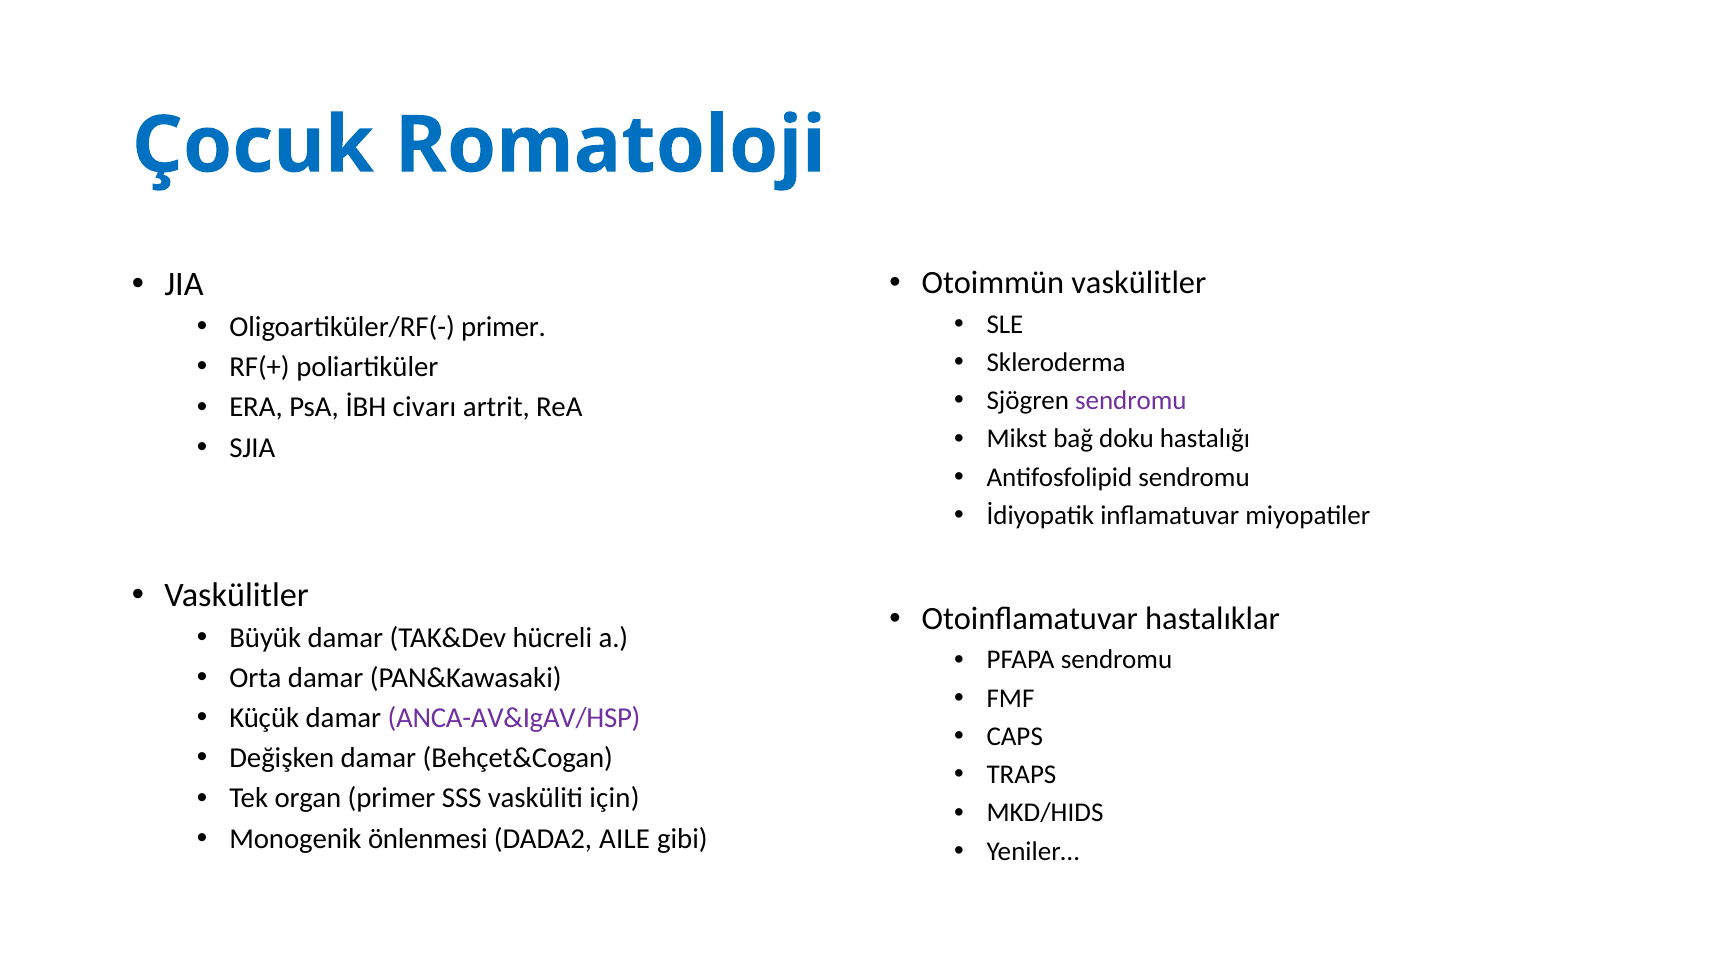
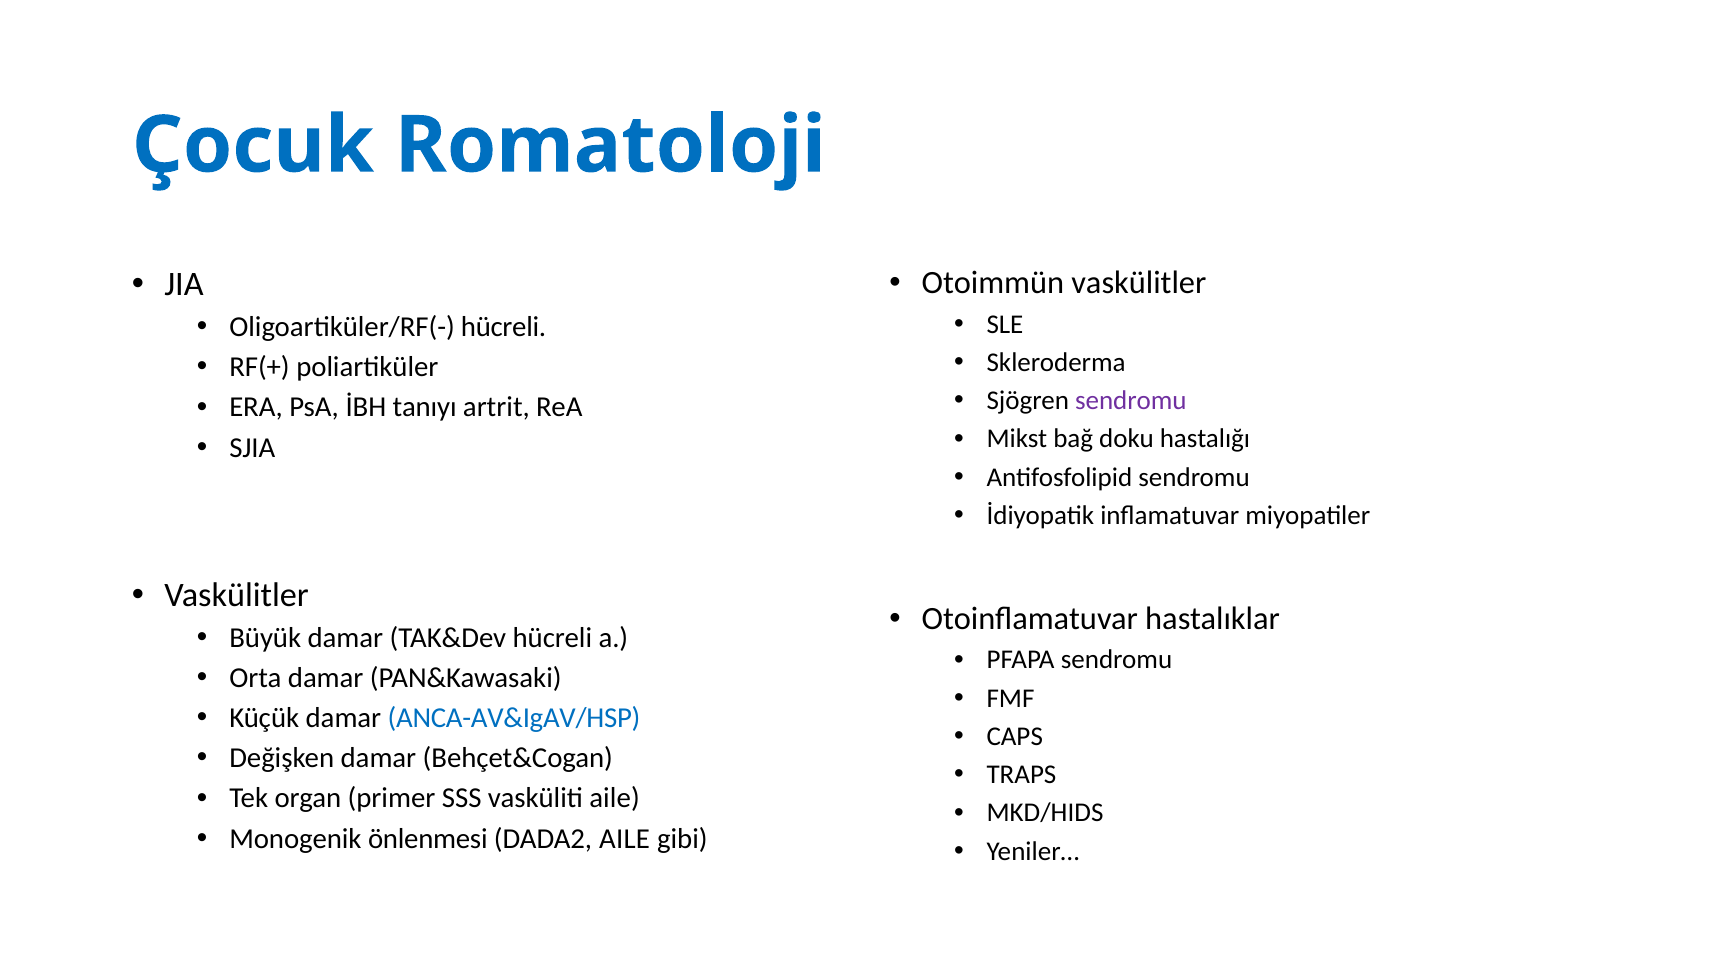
Oligoartiküler/RF(- primer: primer -> hücreli
civarı: civarı -> tanıyı
ANCA-AV&IgAV/HSP colour: purple -> blue
vasküliti için: için -> aile
